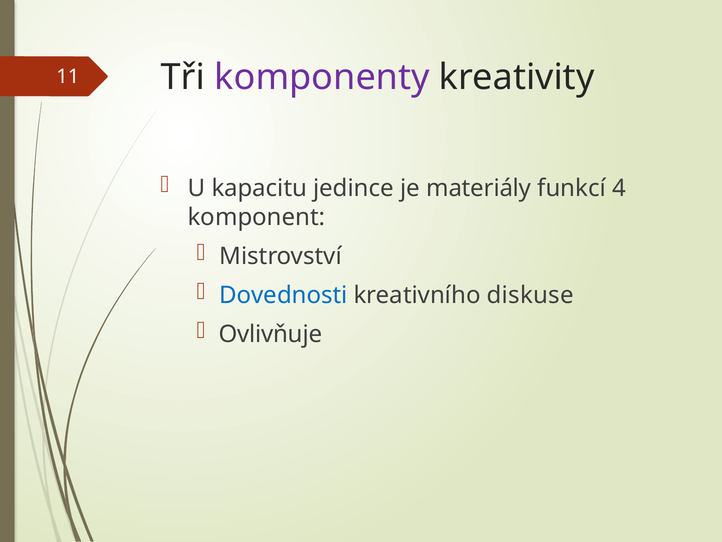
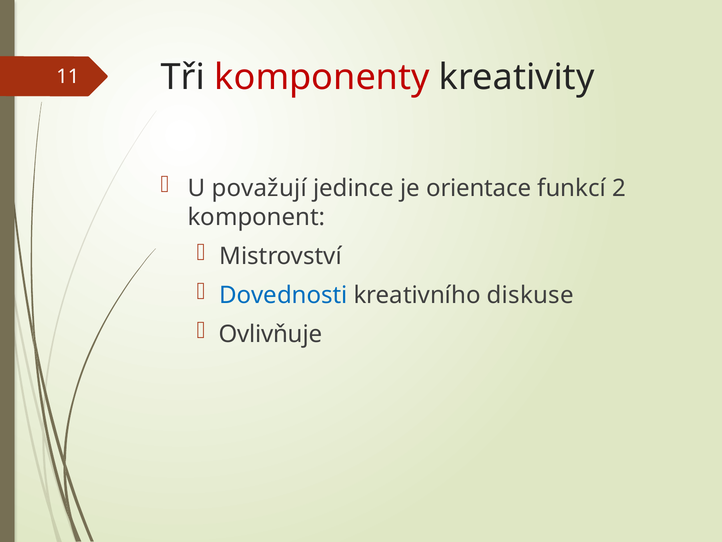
komponenty colour: purple -> red
kapacitu: kapacitu -> považují
materiály: materiály -> orientace
4: 4 -> 2
